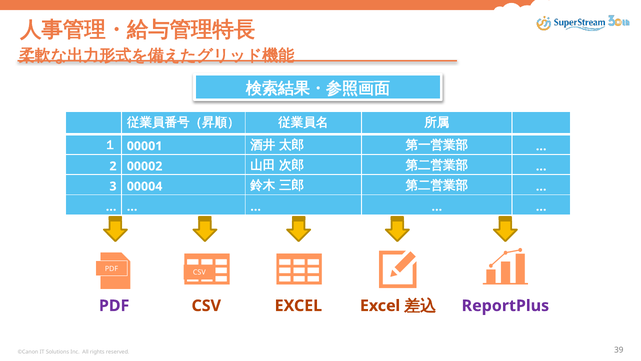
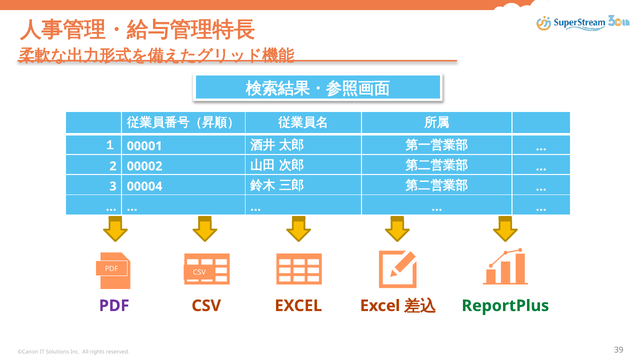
ReportPlus colour: purple -> green
